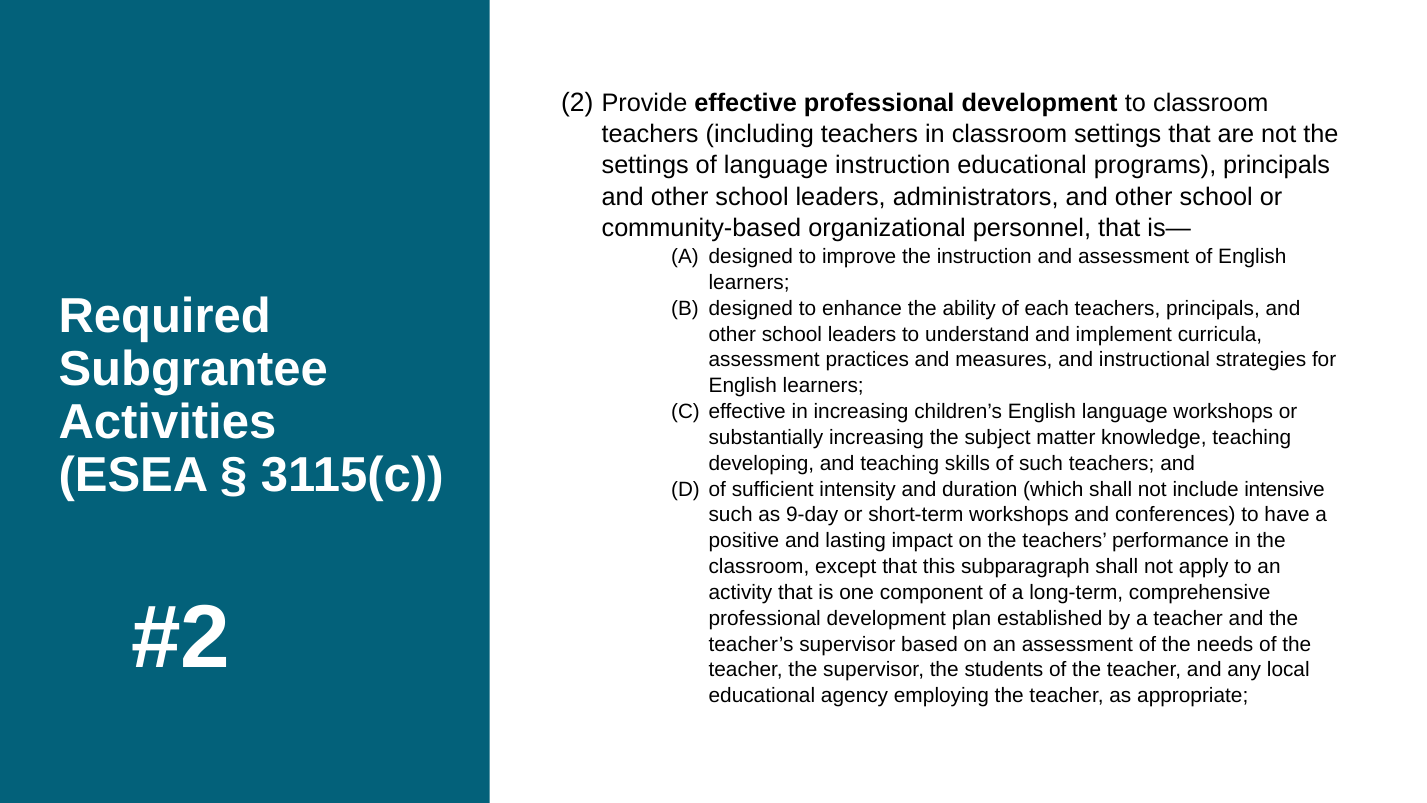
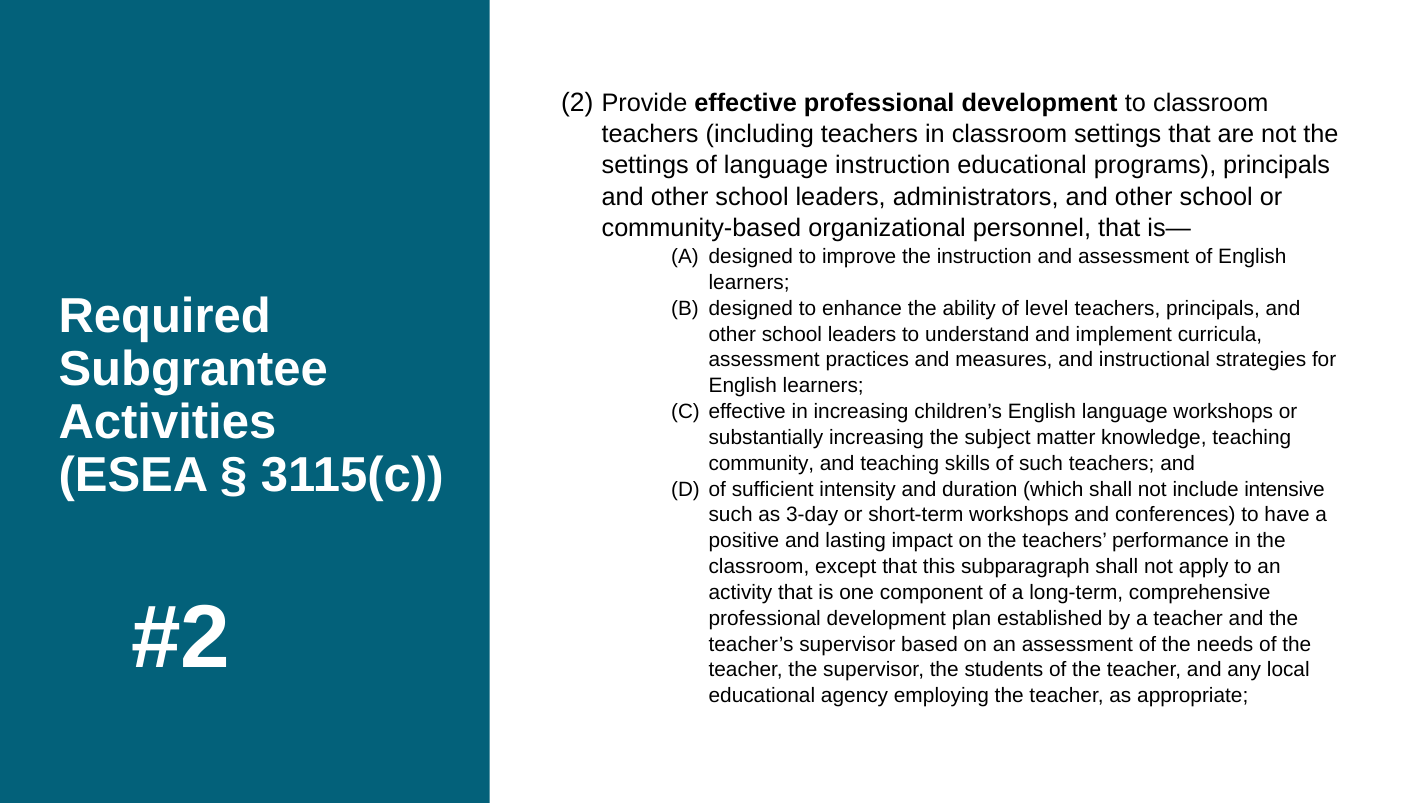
each: each -> level
developing: developing -> community
9-day: 9-day -> 3-day
